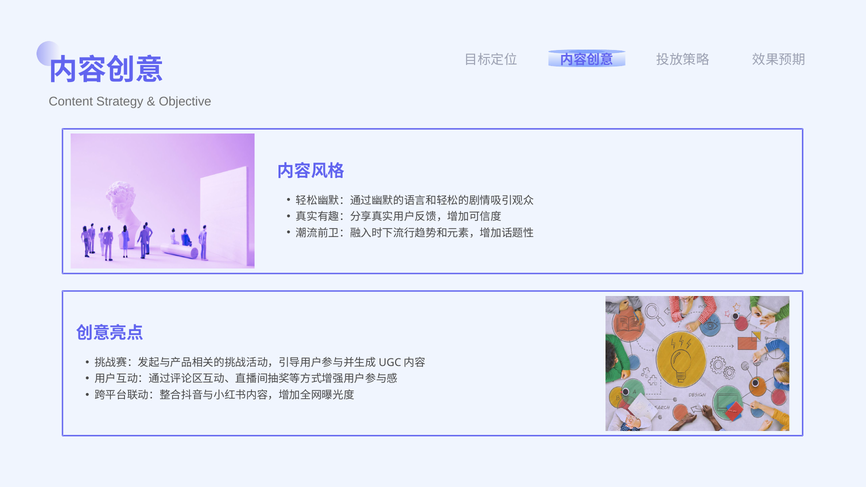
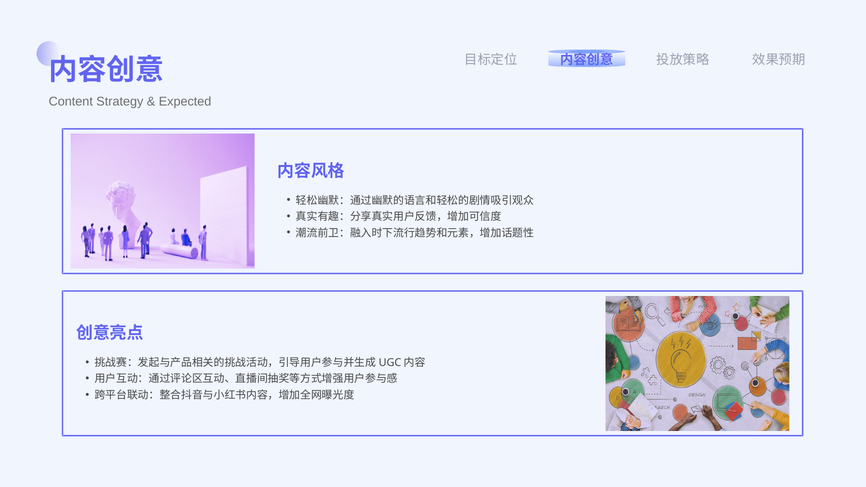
Objective: Objective -> Expected
